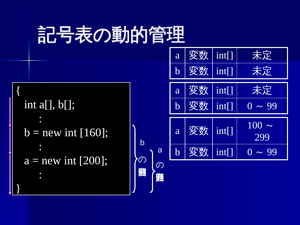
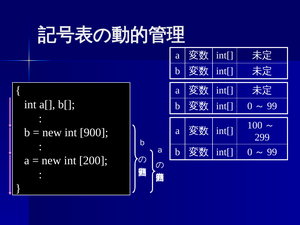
160: 160 -> 900
